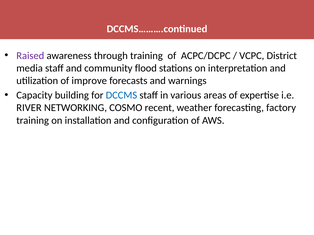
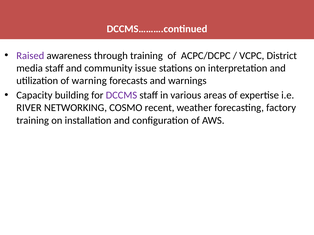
flood: flood -> issue
improve: improve -> warning
DCCMS colour: blue -> purple
